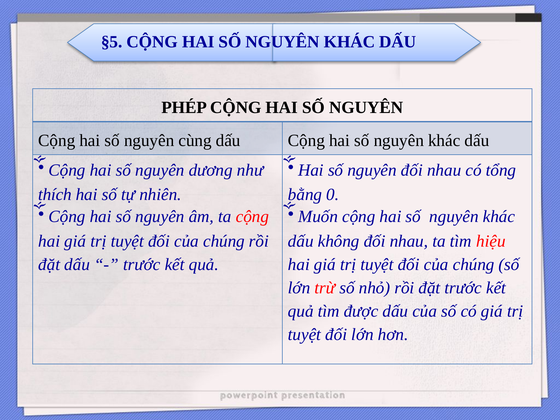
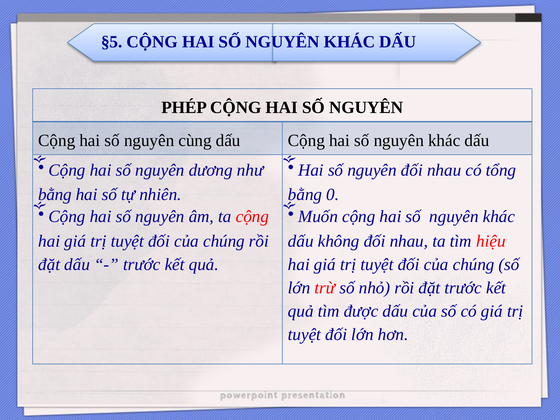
thích at (55, 195): thích -> bằng
